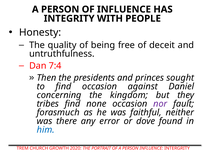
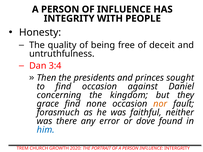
7:4: 7:4 -> 3:4
tribes: tribes -> grace
nor colour: purple -> orange
